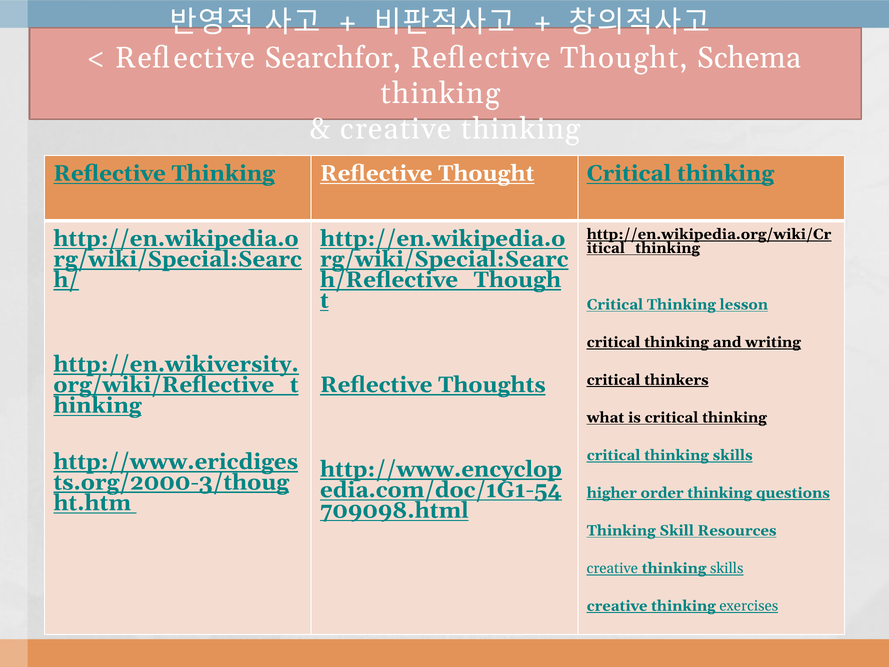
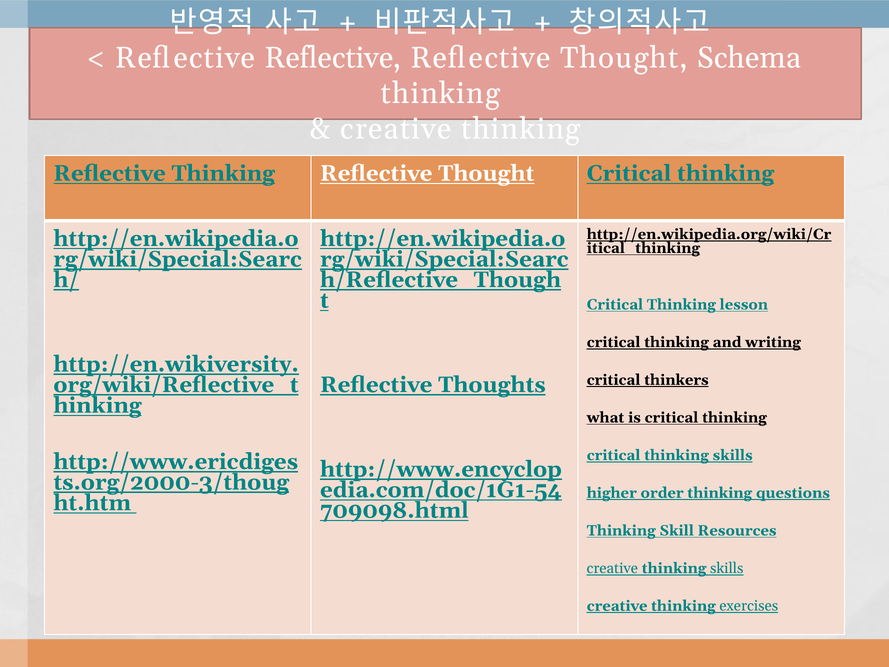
Searchfor at (333, 58): Searchfor -> Reflective
